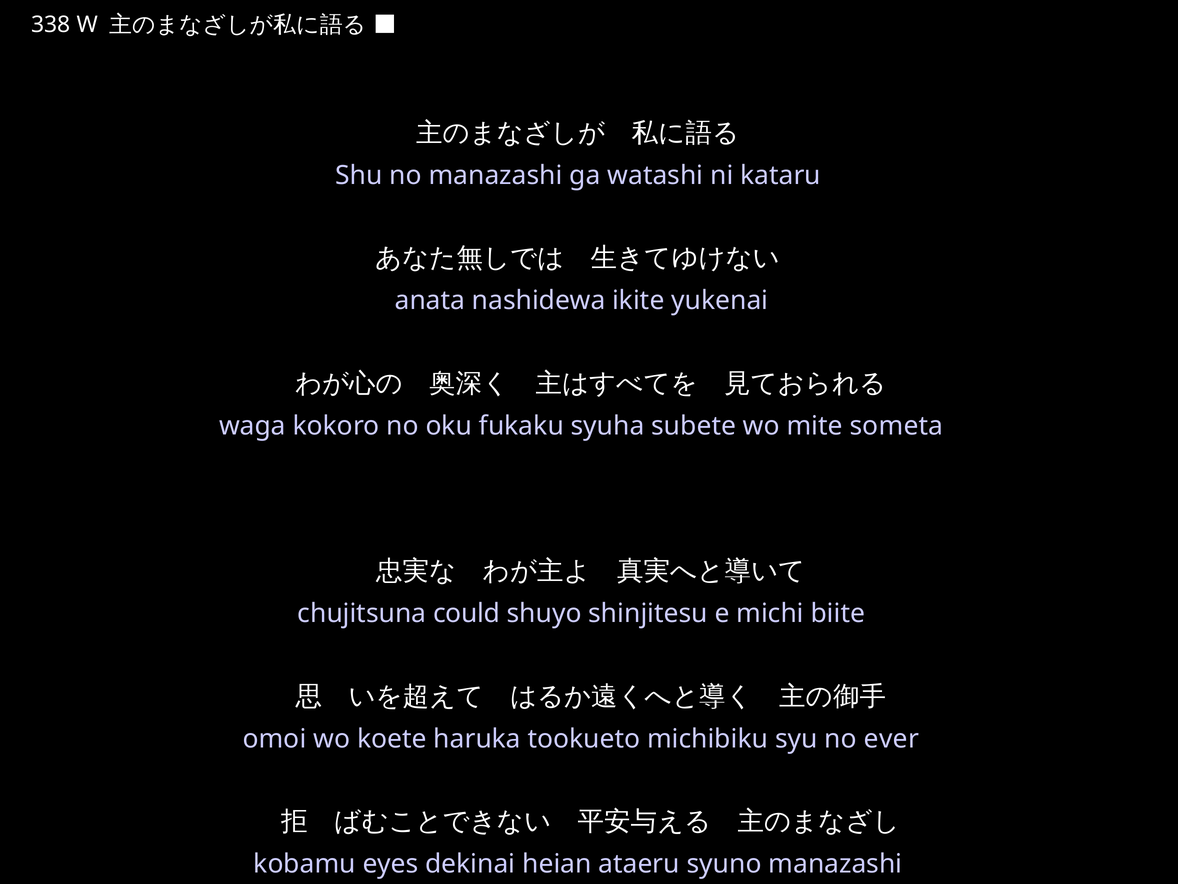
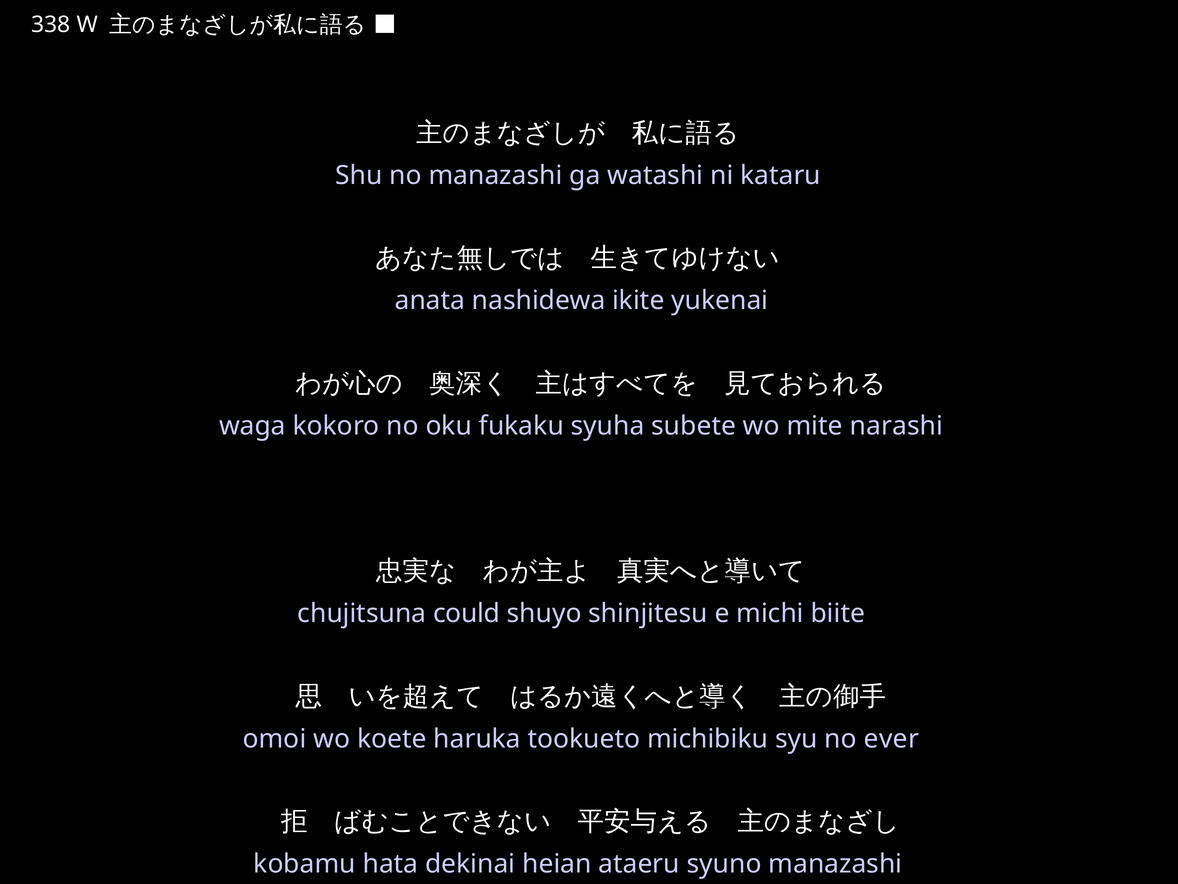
someta: someta -> narashi
eyes: eyes -> hata
